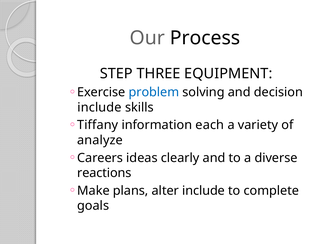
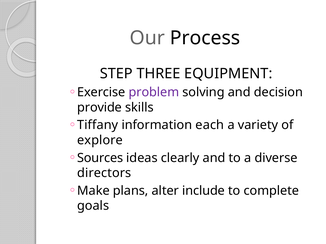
problem colour: blue -> purple
include at (99, 108): include -> provide
analyze: analyze -> explore
Careers: Careers -> Sources
reactions: reactions -> directors
